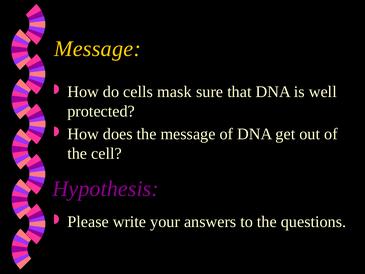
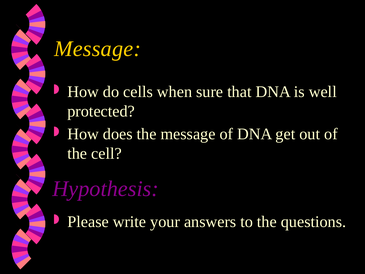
mask: mask -> when
